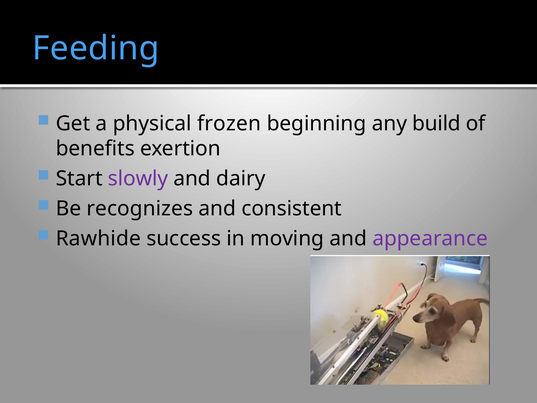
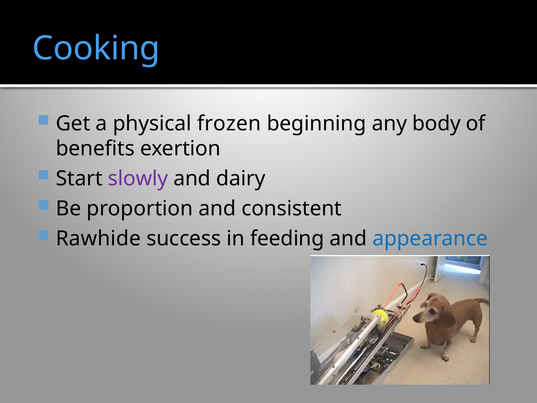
Feeding: Feeding -> Cooking
build: build -> body
recognizes: recognizes -> proportion
moving: moving -> feeding
appearance colour: purple -> blue
